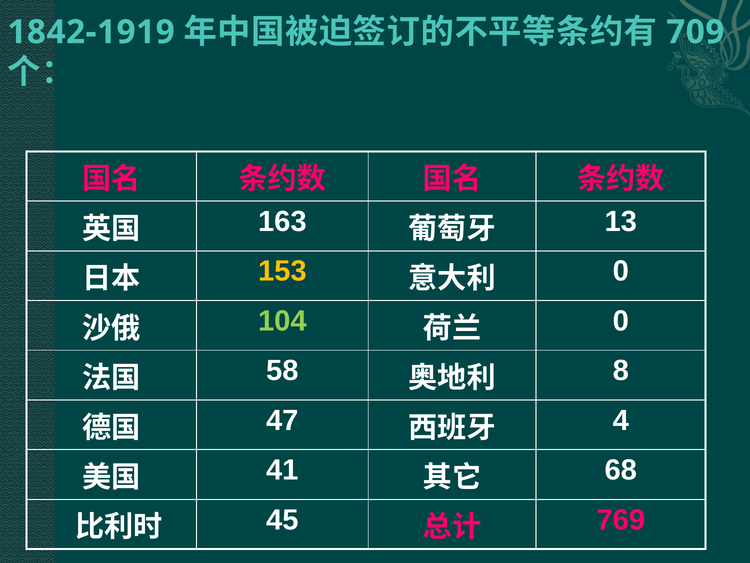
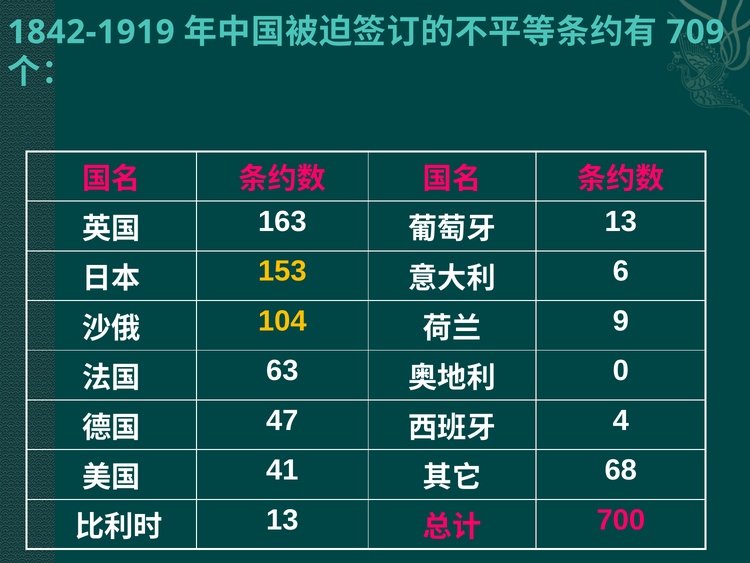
0 at (621, 271): 0 -> 6
104 colour: light green -> yellow
0 at (621, 321): 0 -> 9
58: 58 -> 63
8: 8 -> 0
45 at (282, 519): 45 -> 13
769: 769 -> 700
